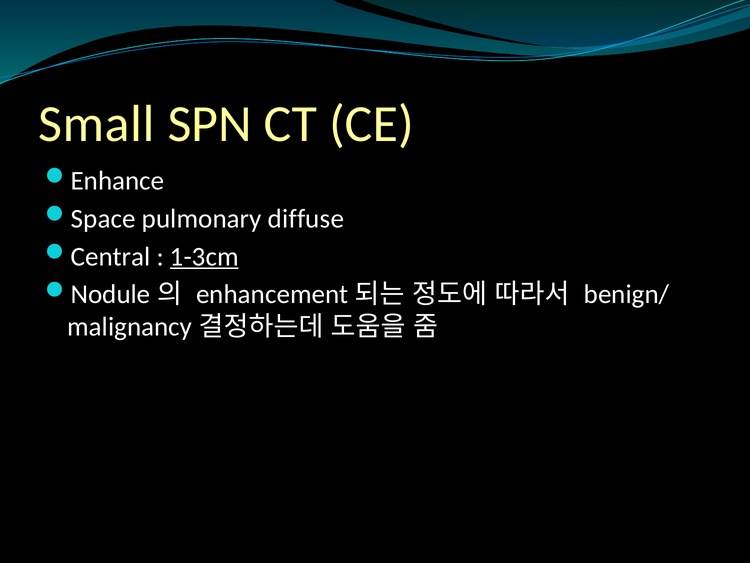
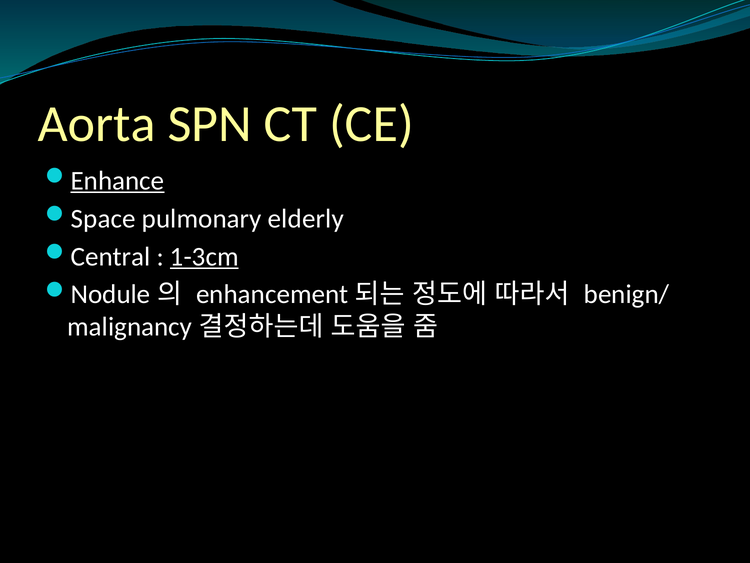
Small: Small -> Aorta
Enhance underline: none -> present
diffuse: diffuse -> elderly
